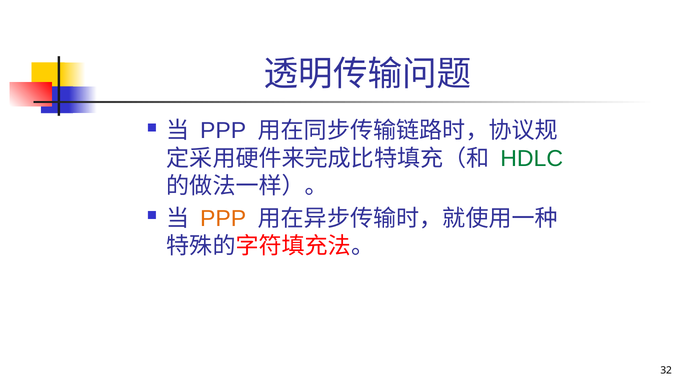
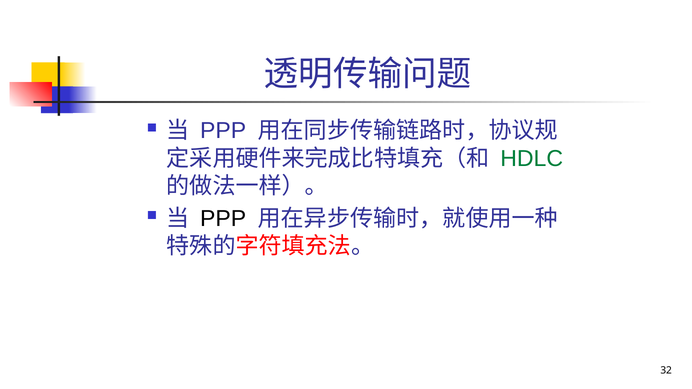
PPP at (223, 219) colour: orange -> black
